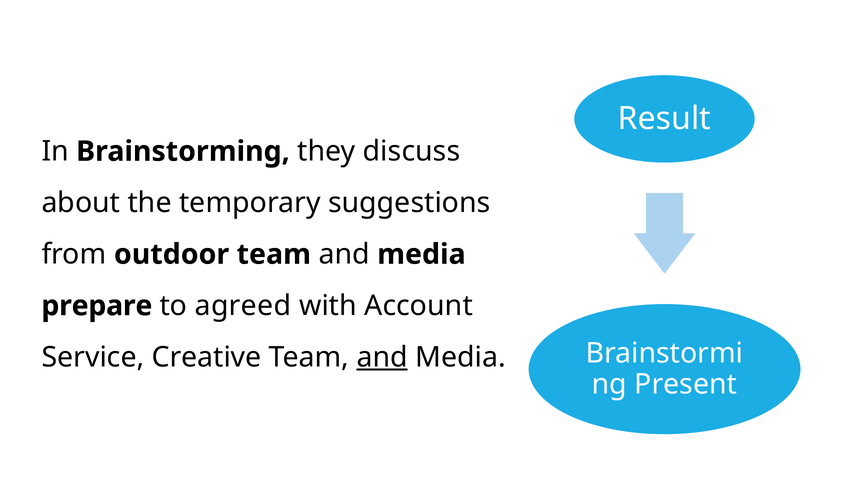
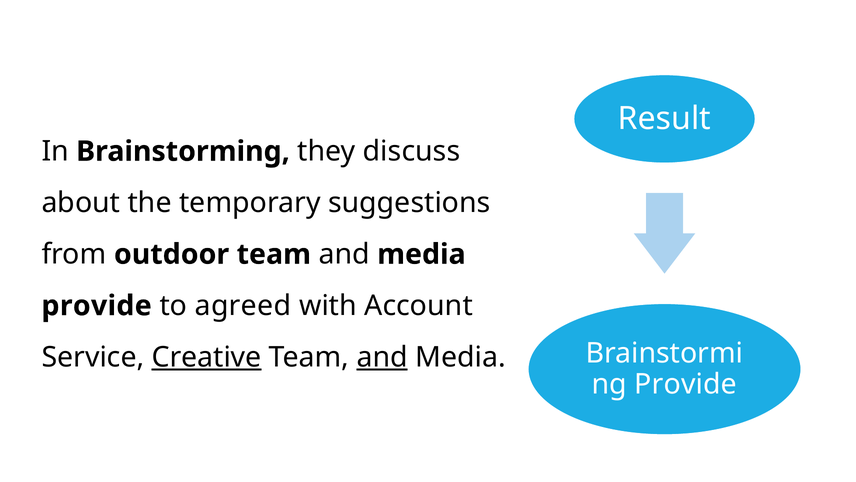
prepare at (97, 305): prepare -> provide
Creative underline: none -> present
Present at (686, 384): Present -> Provide
